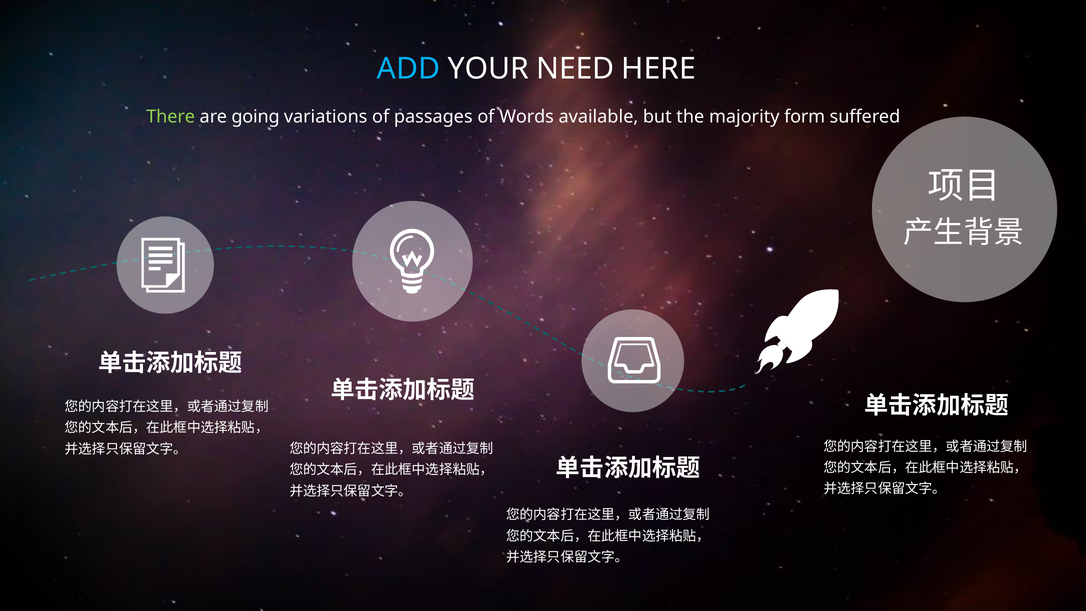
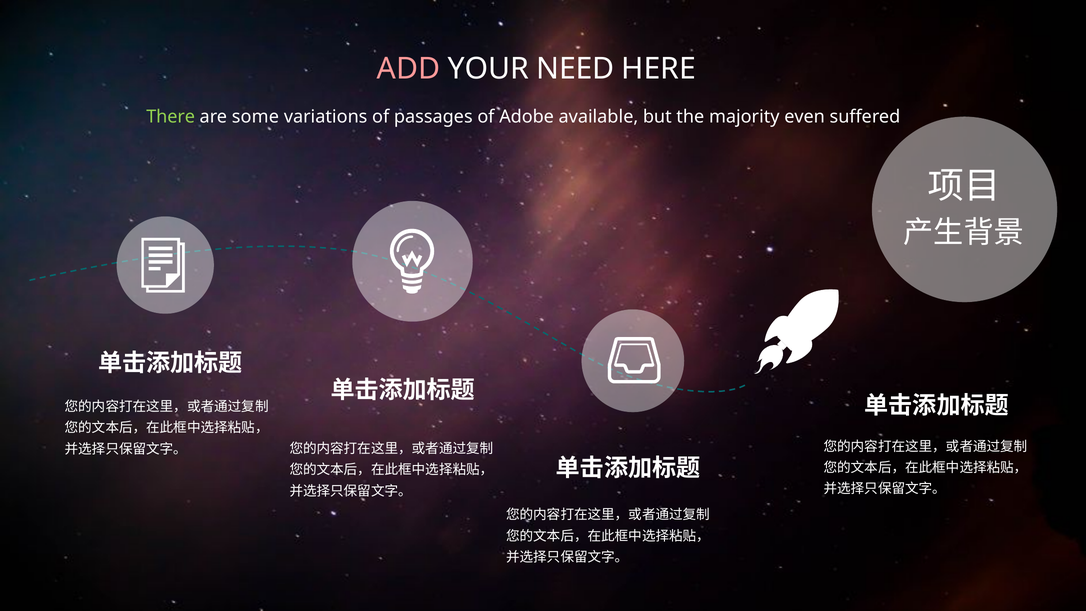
ADD colour: light blue -> pink
going: going -> some
Words: Words -> Adobe
form: form -> even
